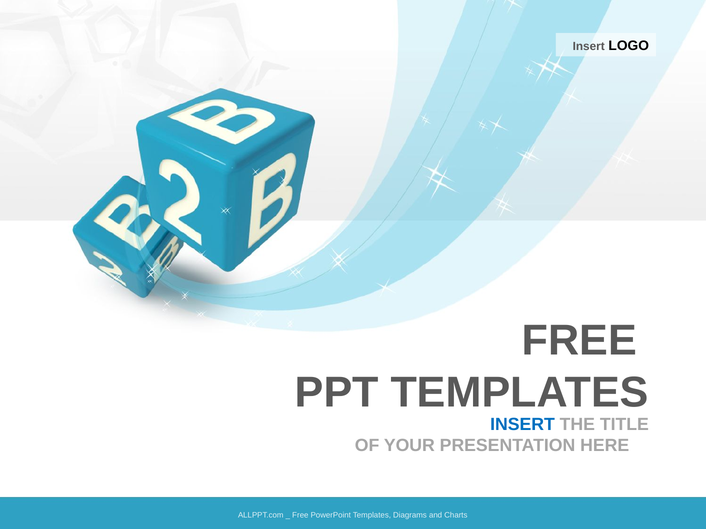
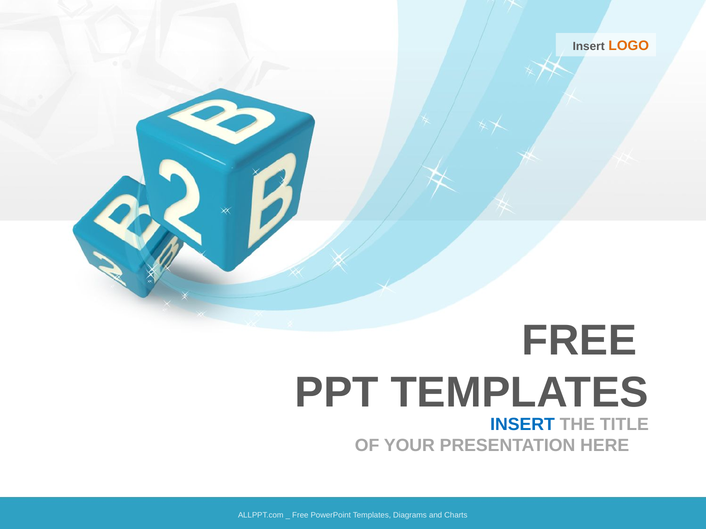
LOGO colour: black -> orange
